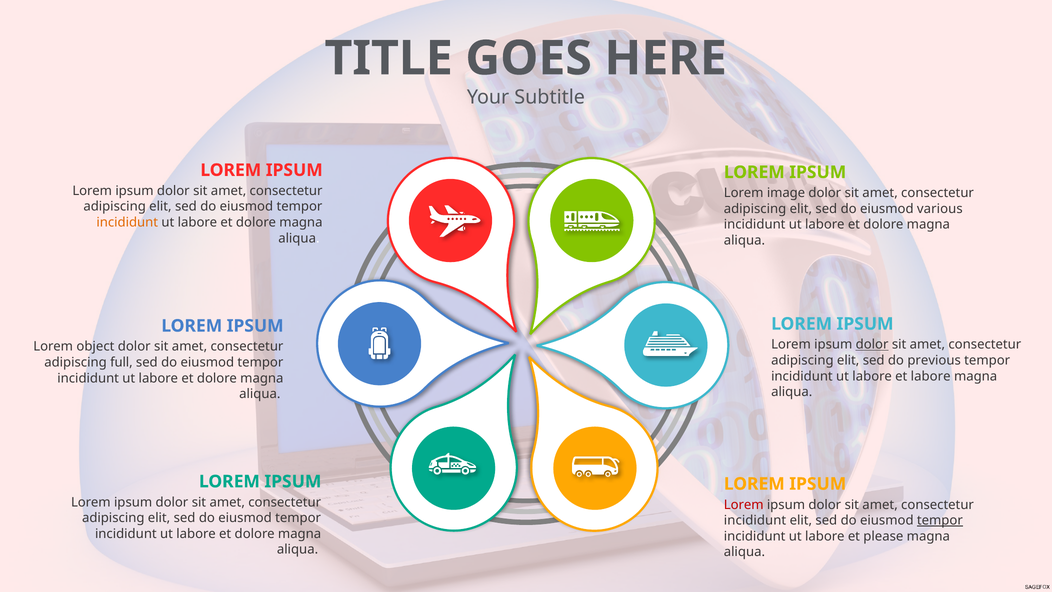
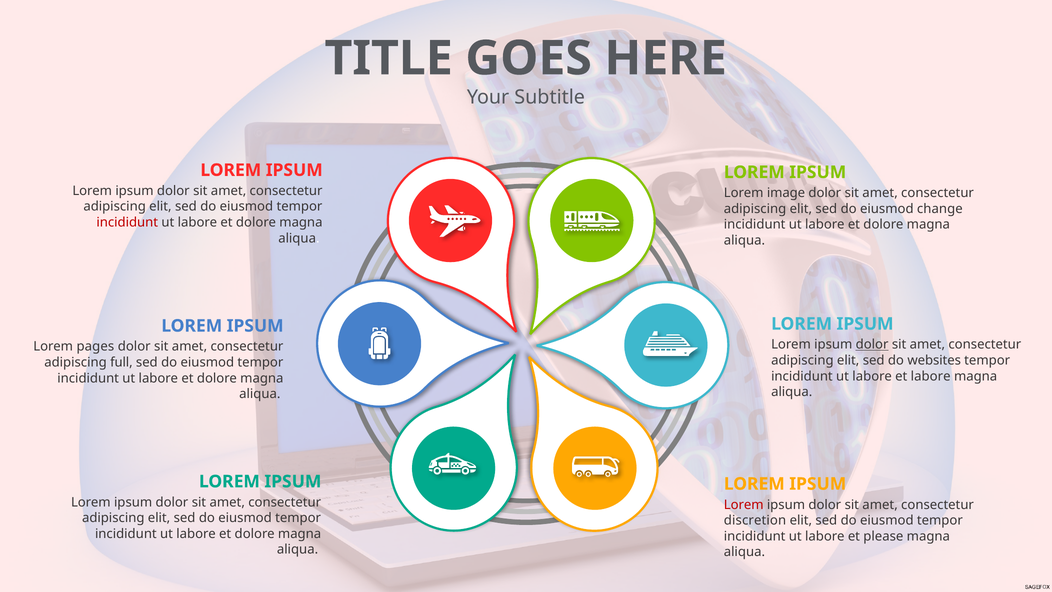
various: various -> change
incididunt at (127, 222) colour: orange -> red
object: object -> pages
previous: previous -> websites
incididunt at (755, 520): incididunt -> discretion
tempor at (940, 520) underline: present -> none
